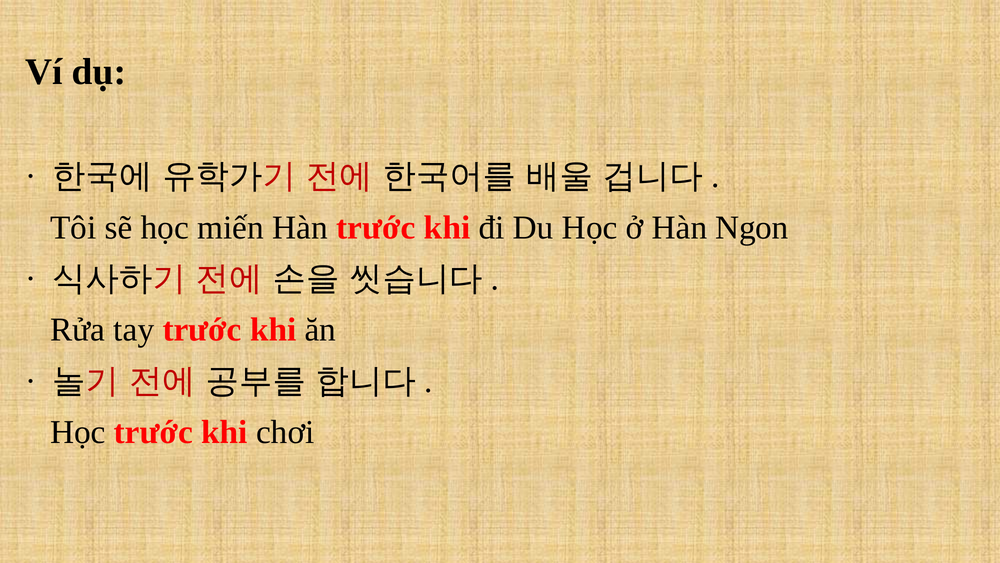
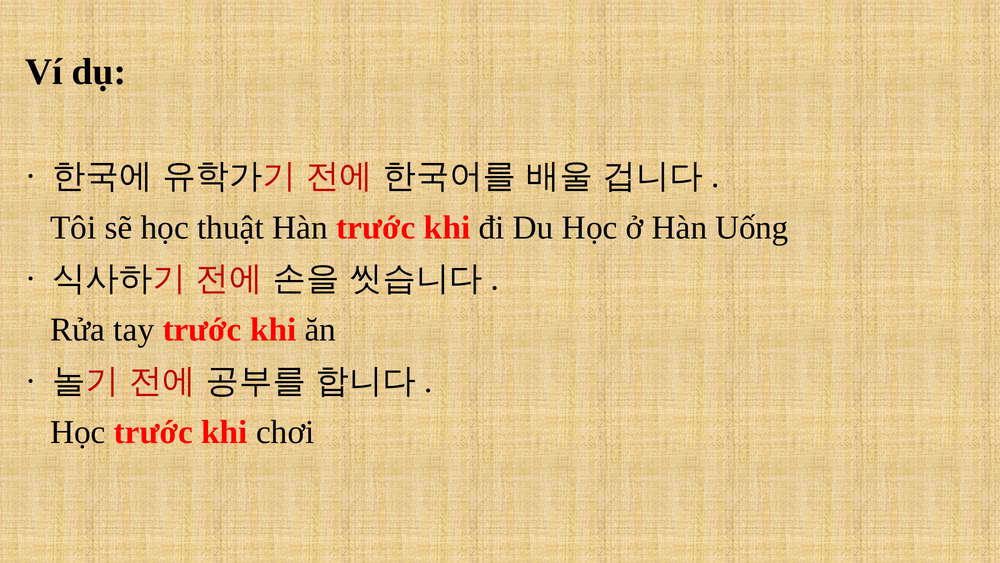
miến: miến -> thuật
Ngon: Ngon -> Uống
